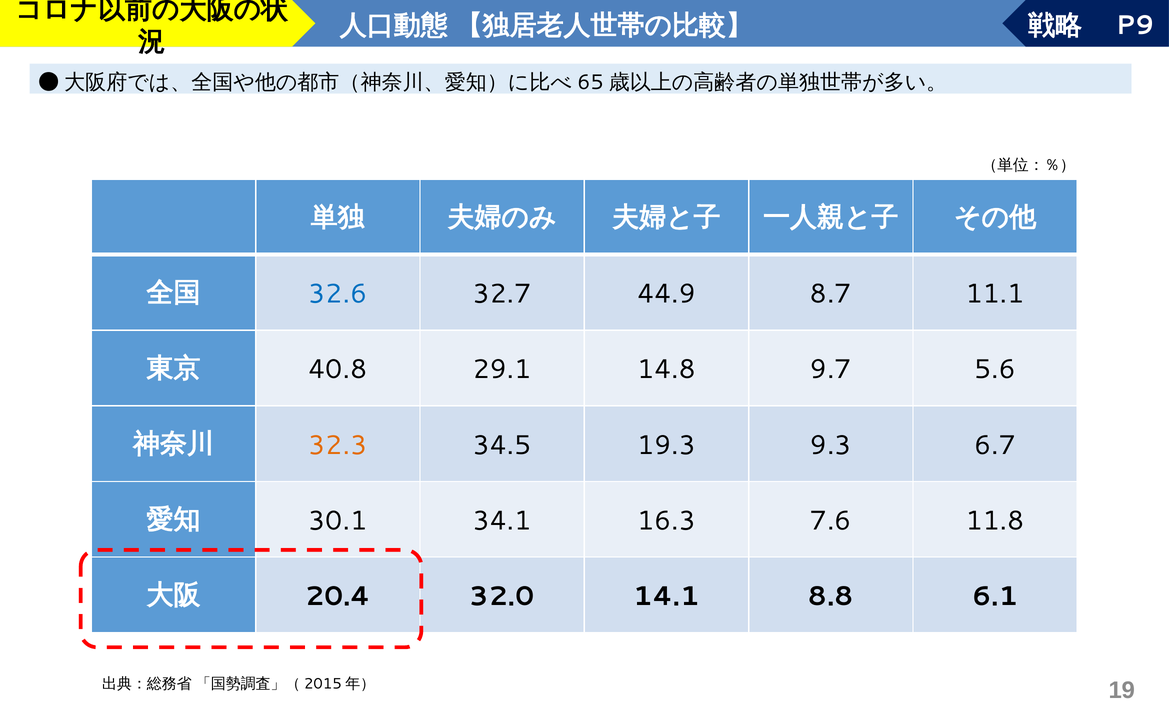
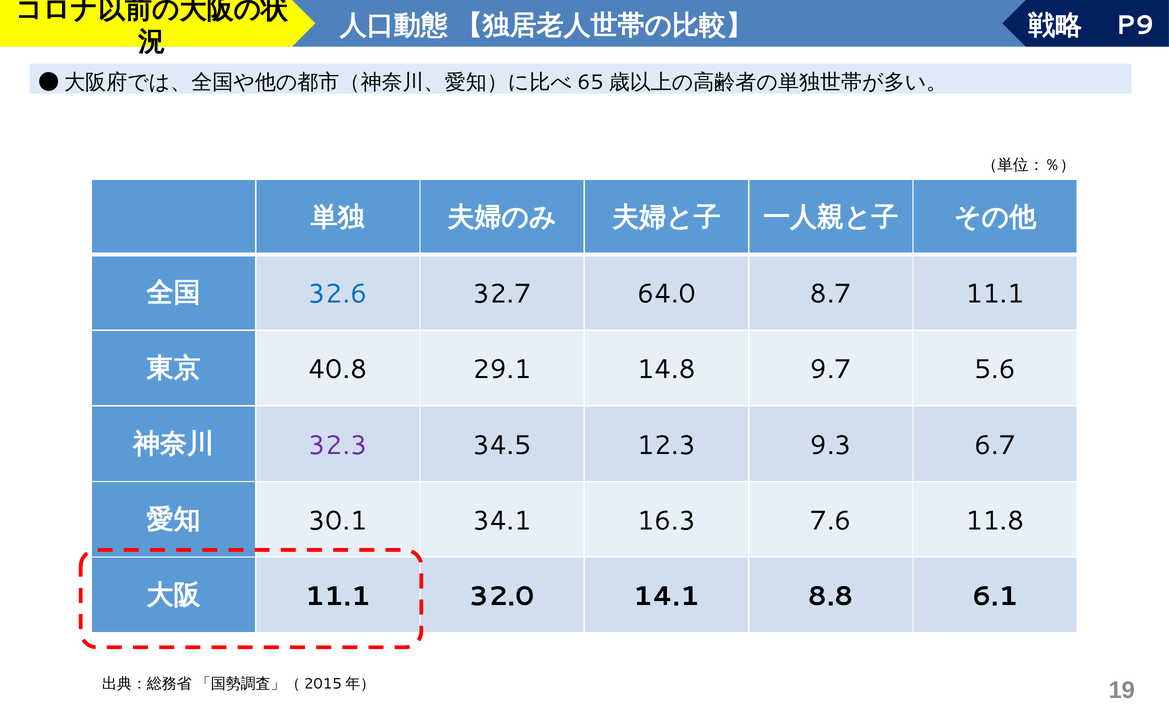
44.9: 44.9 -> 64.0
32.3 colour: orange -> purple
19.3: 19.3 -> 12.3
20.4 at (338, 596): 20.4 -> 11.1
